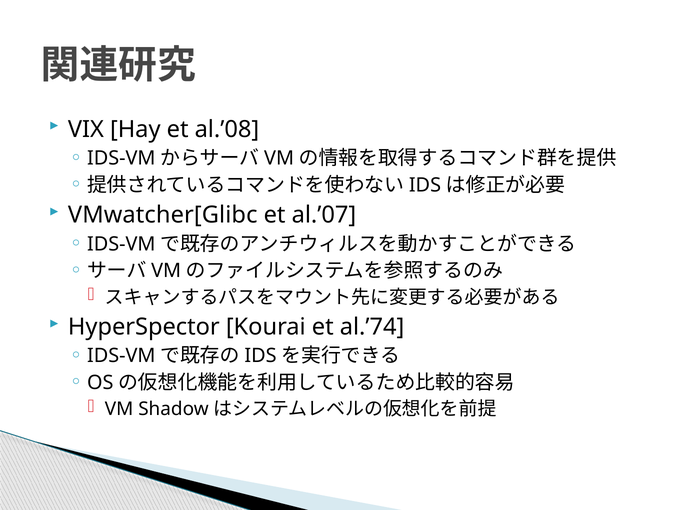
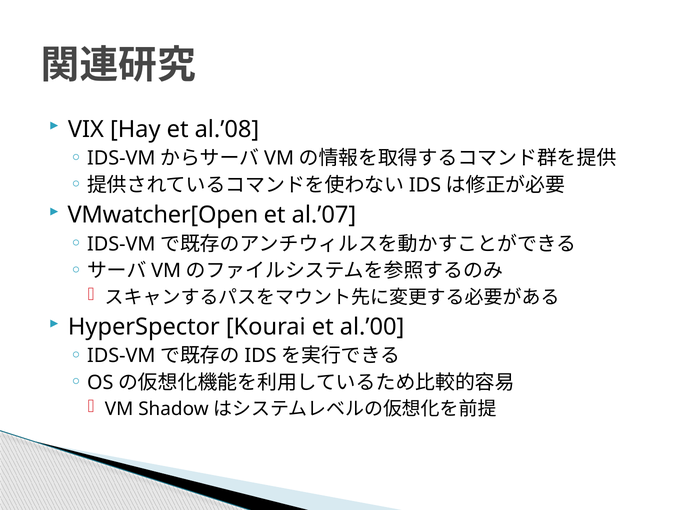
VMwatcher[Glibc: VMwatcher[Glibc -> VMwatcher[Open
al.’74: al.’74 -> al.’00
